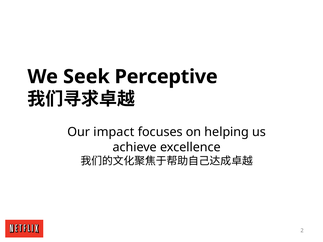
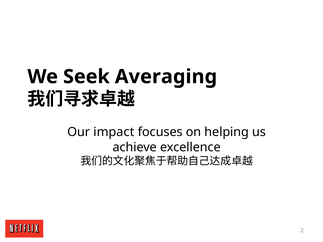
Perceptive: Perceptive -> Averaging
